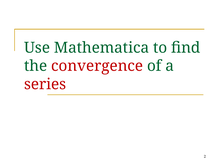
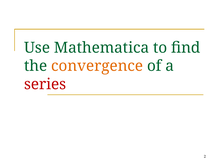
convergence colour: red -> orange
